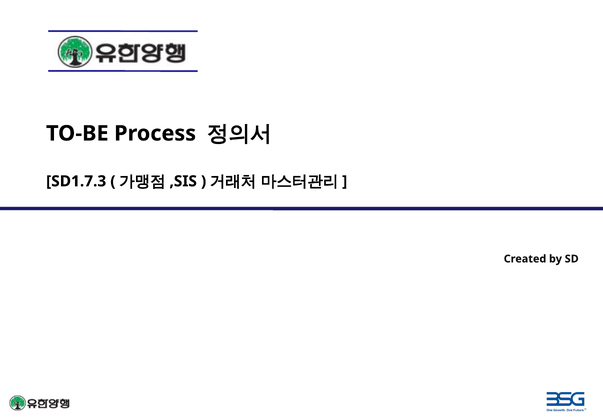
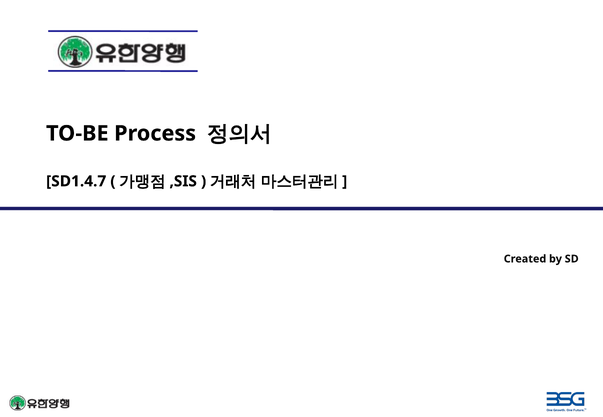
SD1.7.3: SD1.7.3 -> SD1.4.7
